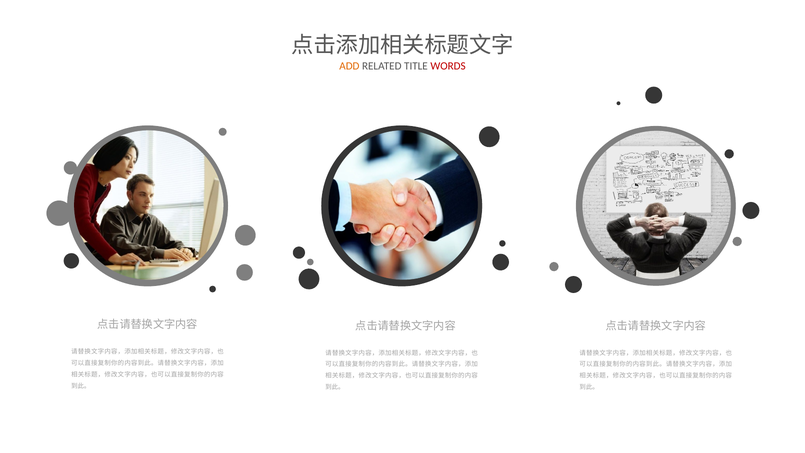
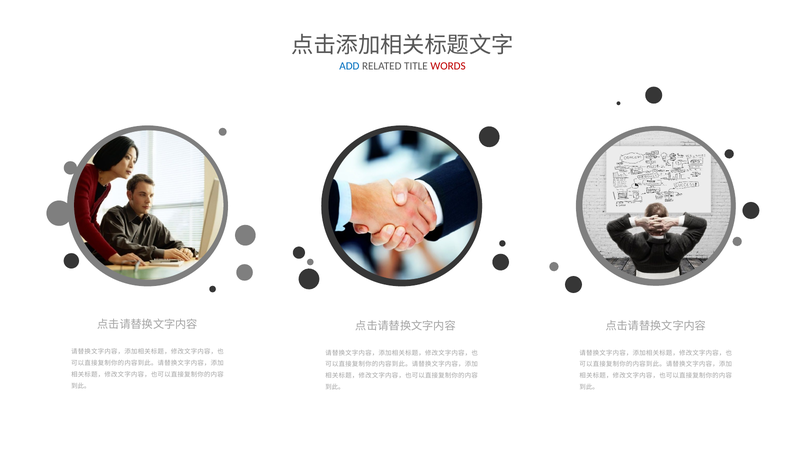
ADD colour: orange -> blue
